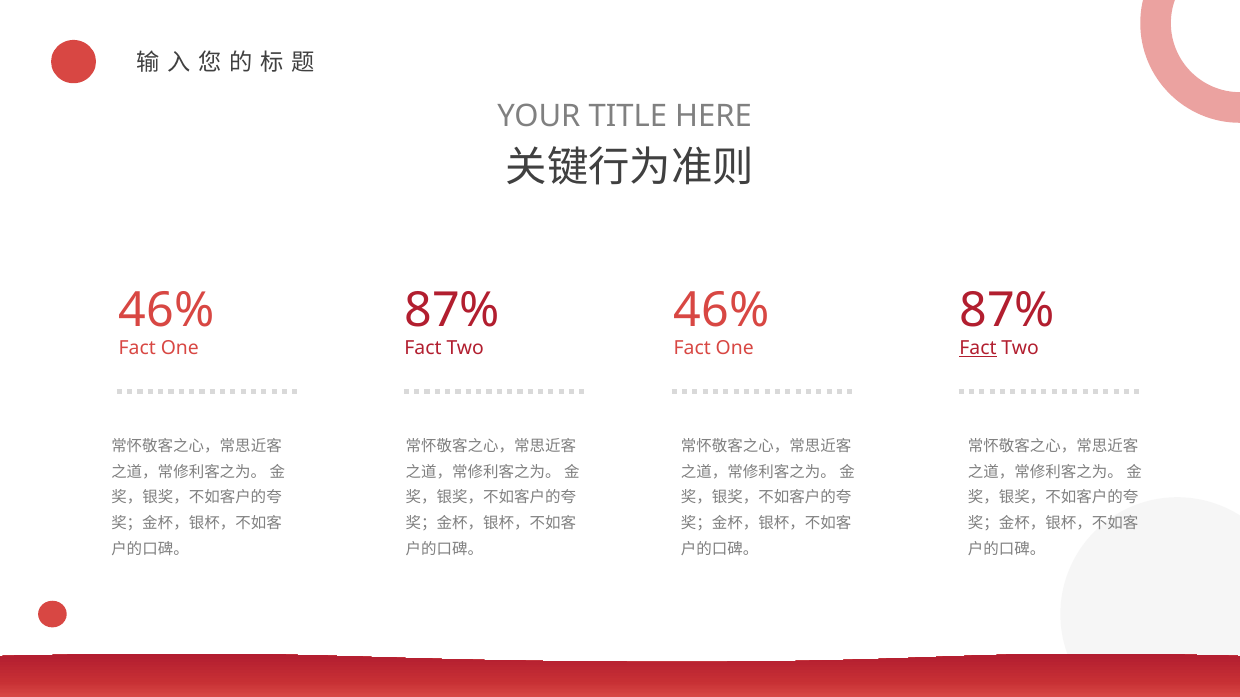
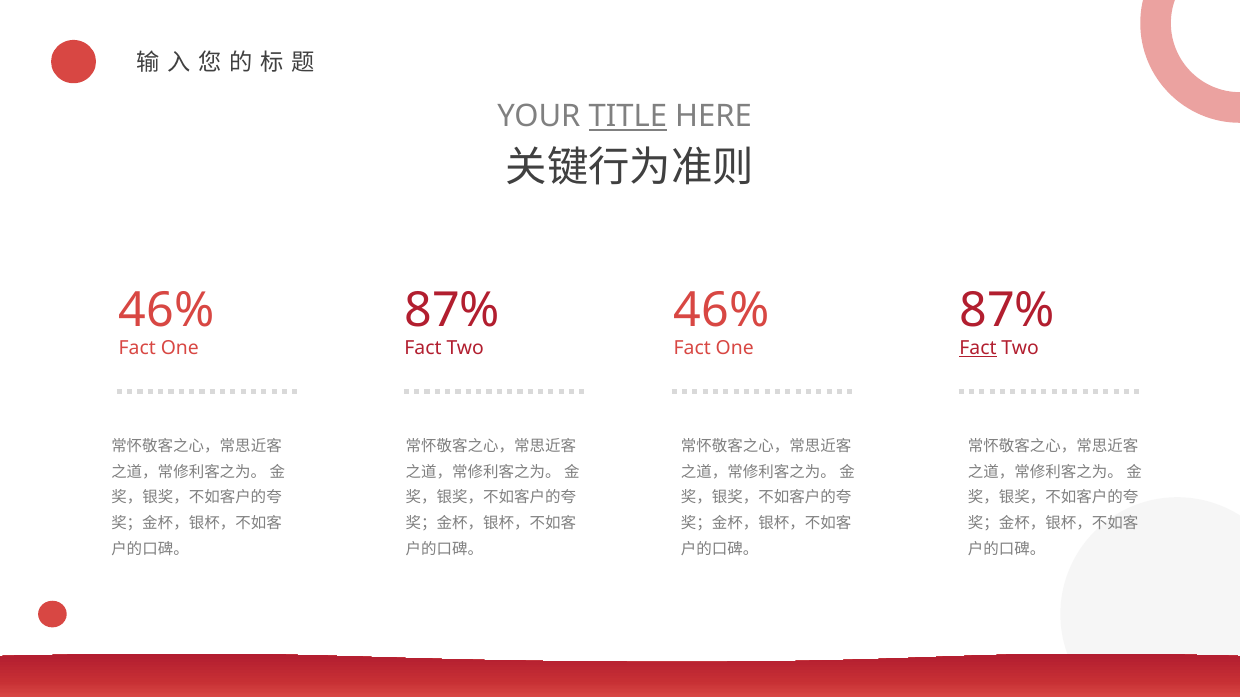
TITLE underline: none -> present
